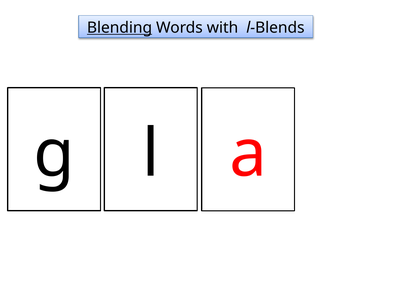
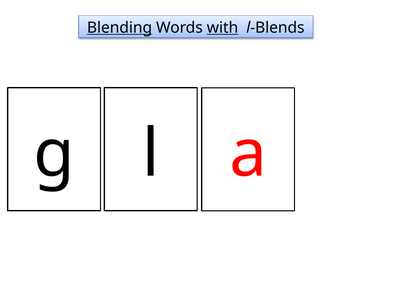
with underline: none -> present
